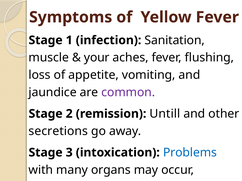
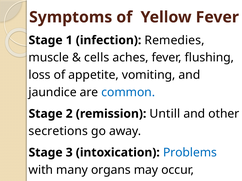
Sanitation: Sanitation -> Remedies
your: your -> cells
common colour: purple -> blue
